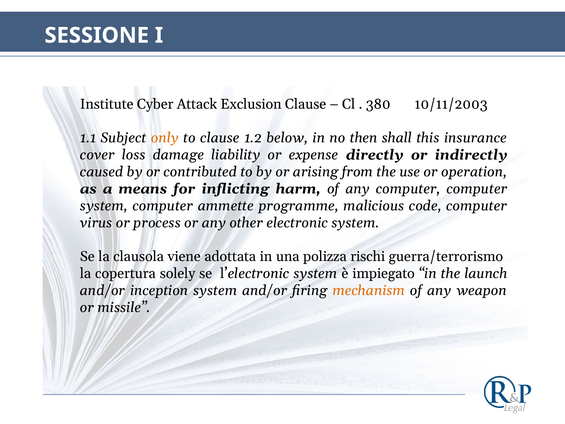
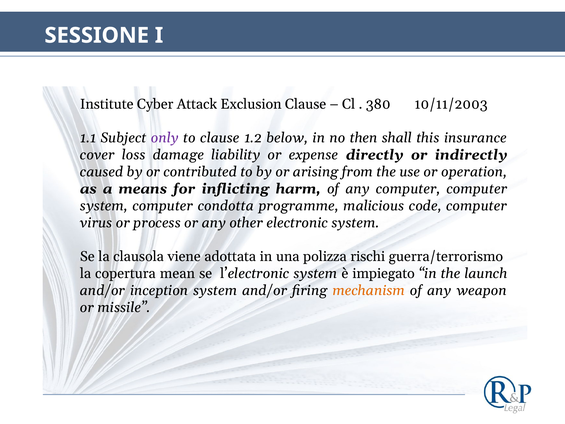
only colour: orange -> purple
ammette: ammette -> condotta
solely: solely -> mean
